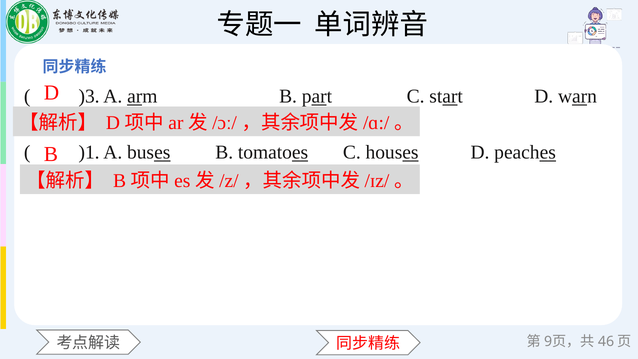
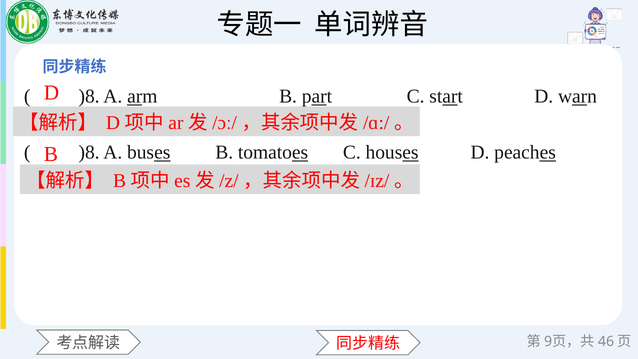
)3 at (89, 96): )3 -> )8
)1 at (89, 152): )1 -> )8
